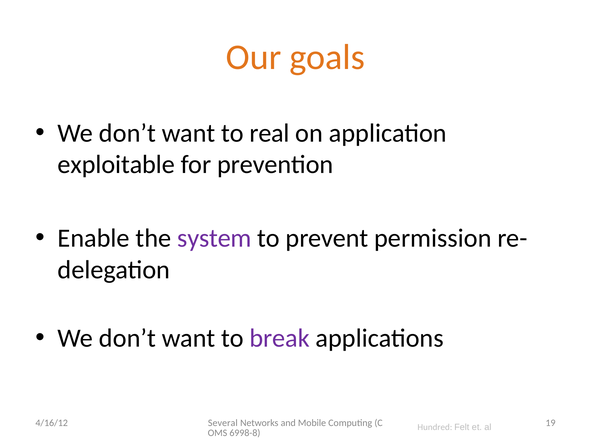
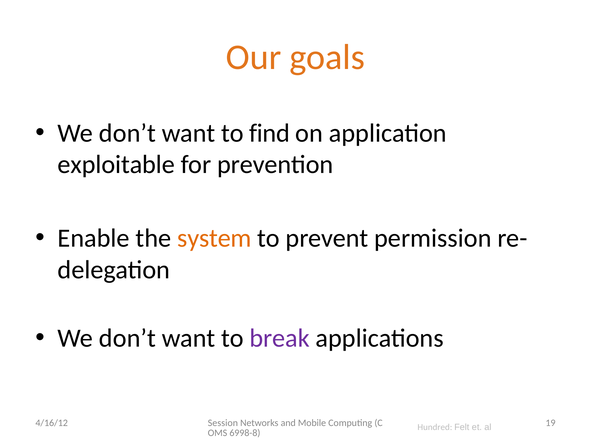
real: real -> find
system colour: purple -> orange
Several: Several -> Session
